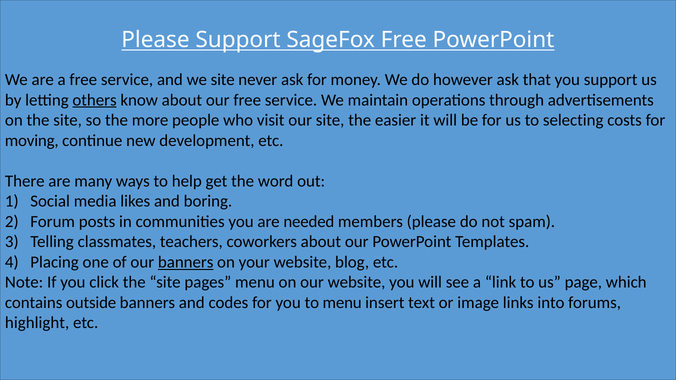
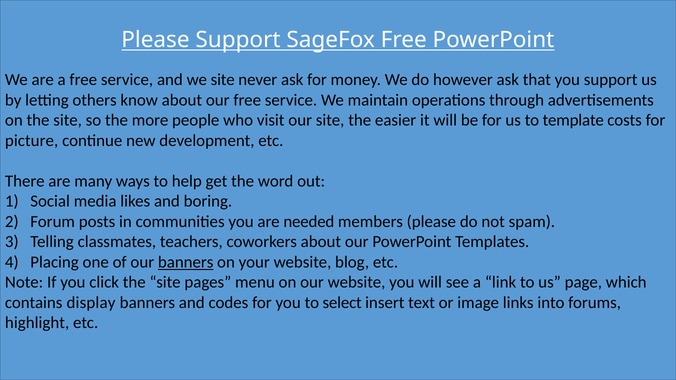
others underline: present -> none
selecting: selecting -> template
moving: moving -> picture
outside: outside -> display
to menu: menu -> select
